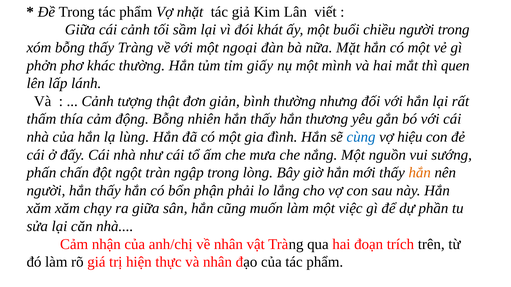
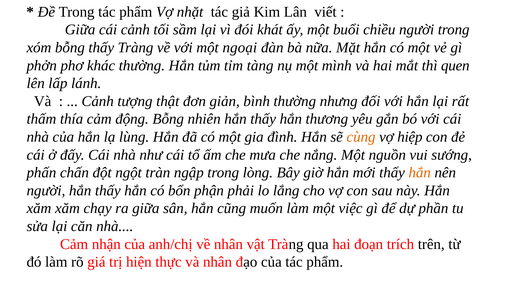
giấy: giấy -> tàng
cùng colour: blue -> orange
hiệu: hiệu -> hiệp
